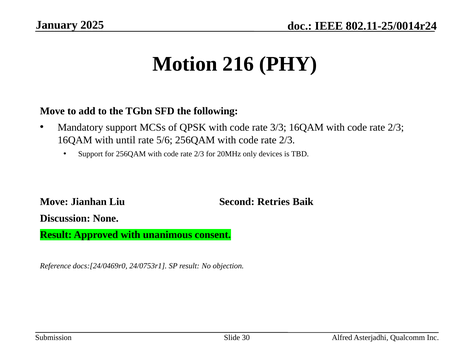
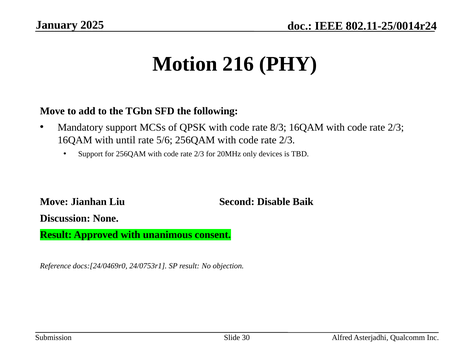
3/3: 3/3 -> 8/3
Retries: Retries -> Disable
